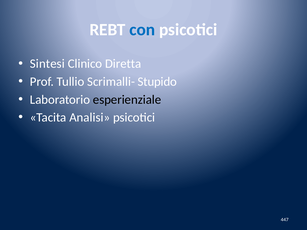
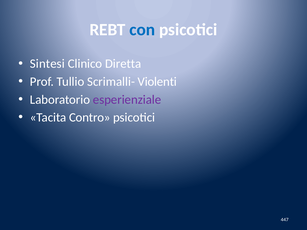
Stupido: Stupido -> Violenti
esperienziale colour: black -> purple
Analisi: Analisi -> Contro
